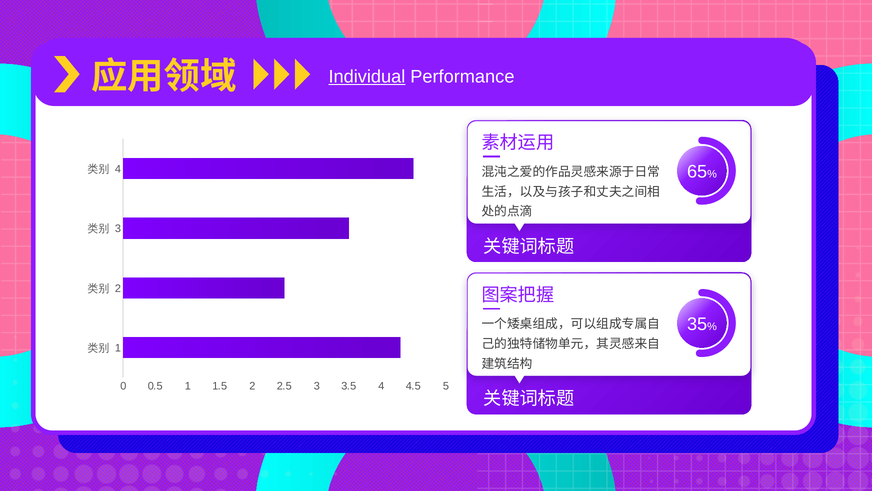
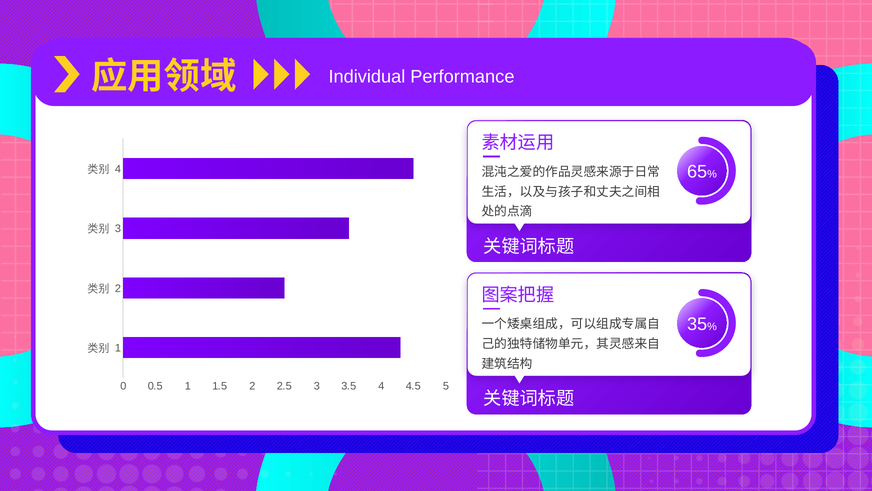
Individual underline: present -> none
